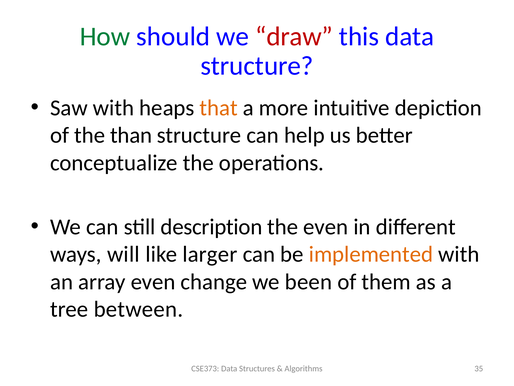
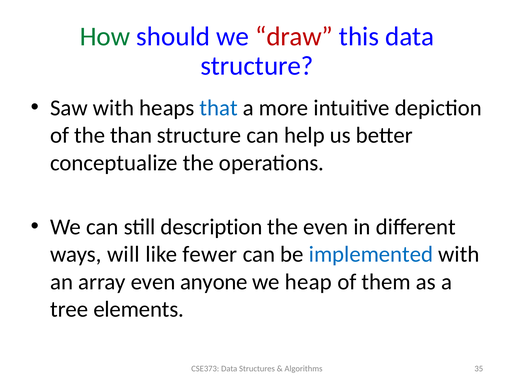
that colour: orange -> blue
larger: larger -> fewer
implemented colour: orange -> blue
change: change -> anyone
been: been -> heap
between: between -> elements
